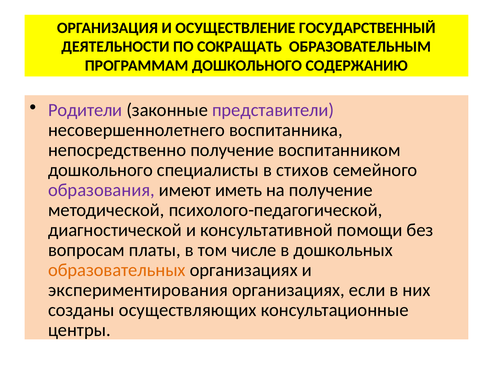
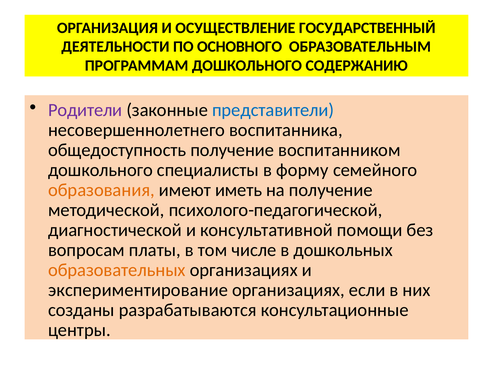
СОКРАЩАТЬ: СОКРАЩАТЬ -> ОСНОВНОГО
представители colour: purple -> blue
непосредственно: непосредственно -> общедоступность
стихов: стихов -> форму
образования colour: purple -> orange
экспериментирования: экспериментирования -> экспериментирование
осуществляющих: осуществляющих -> разрабатываются
